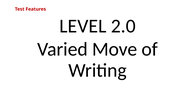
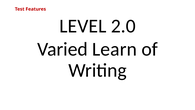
Move: Move -> Learn
